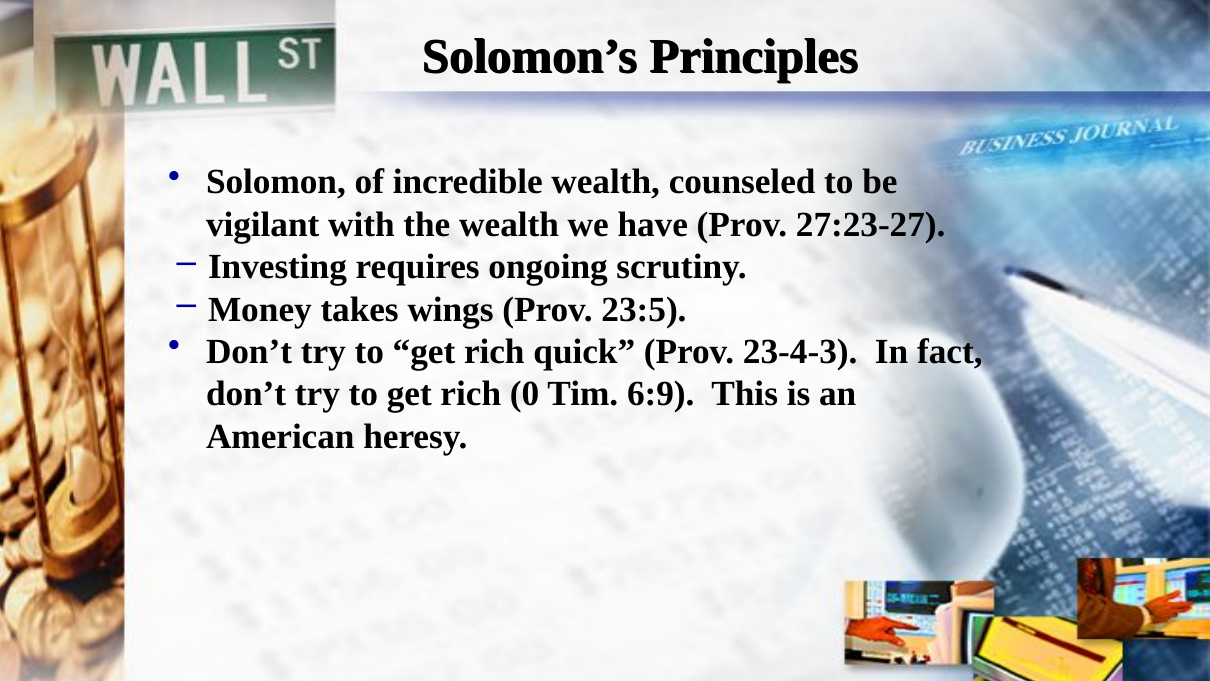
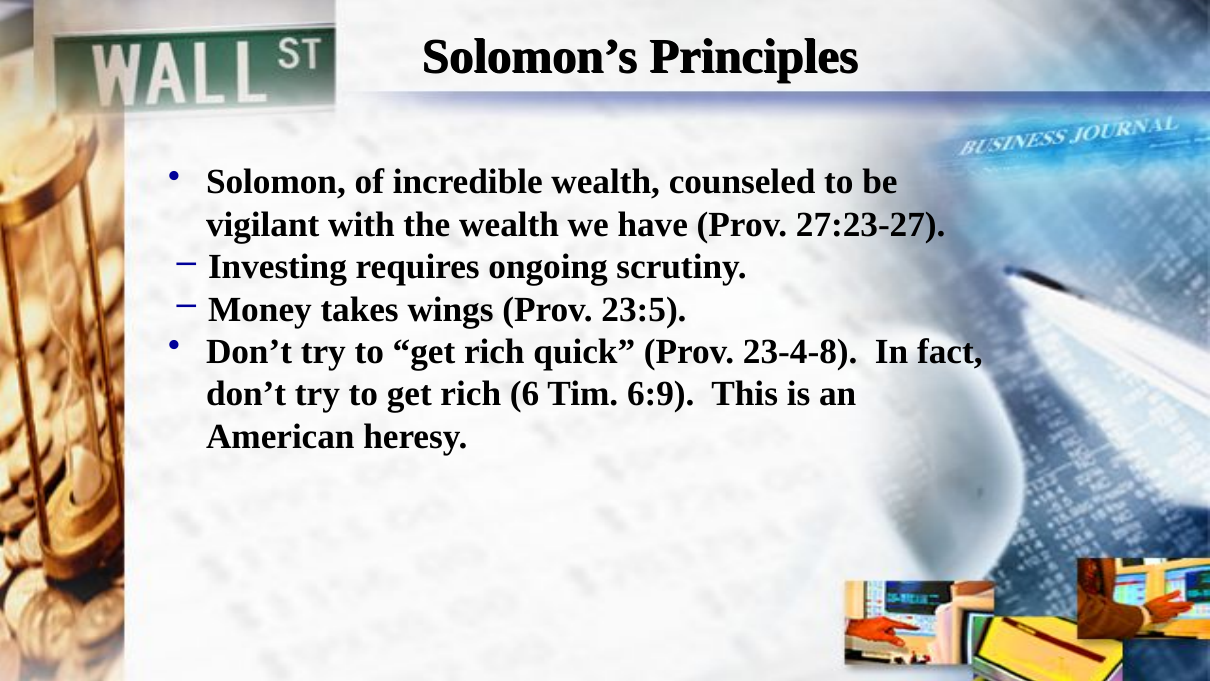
23-4-3: 23-4-3 -> 23-4-8
0: 0 -> 6
